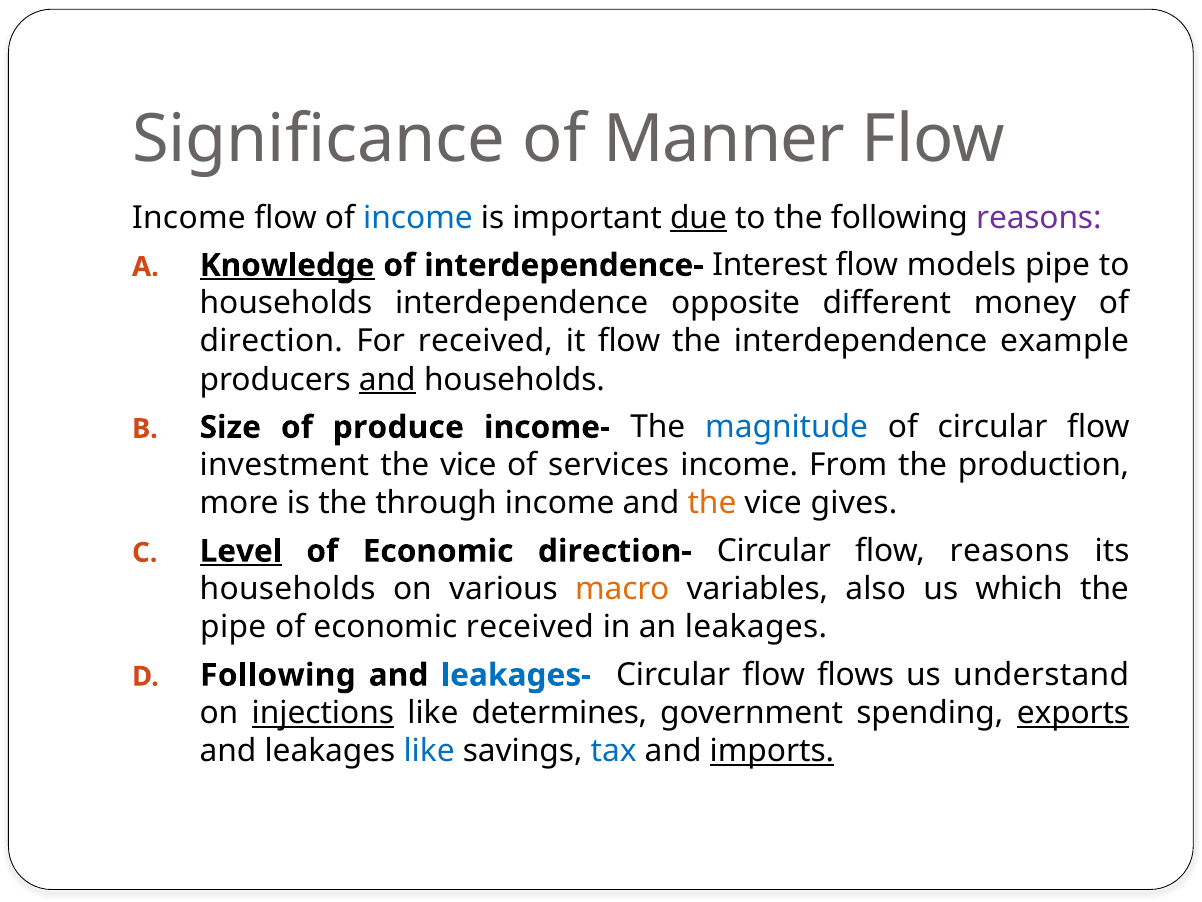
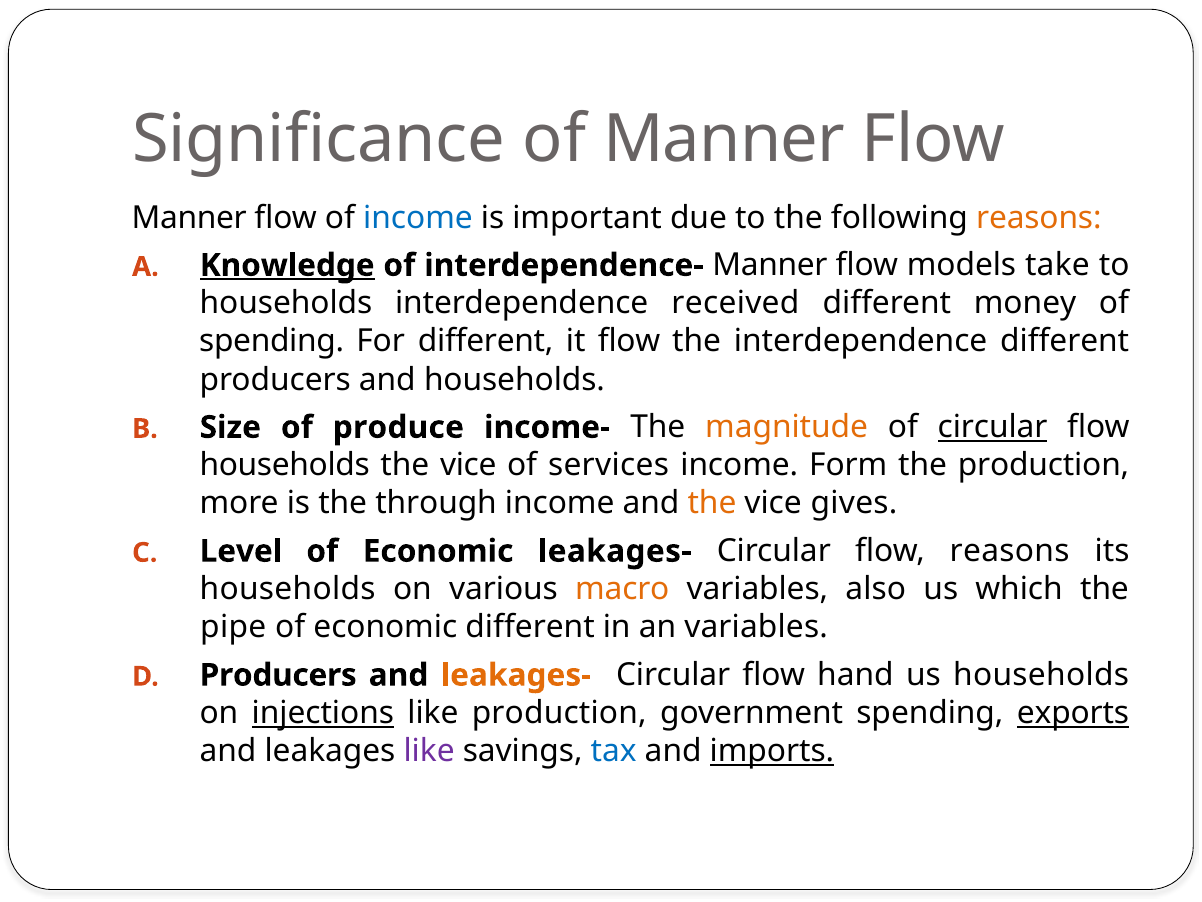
Income at (189, 217): Income -> Manner
due underline: present -> none
reasons at (1039, 217) colour: purple -> orange
interdependence- Interest: Interest -> Manner
models pipe: pipe -> take
opposite: opposite -> received
direction at (271, 341): direction -> spending
For received: received -> different
interdependence example: example -> different
and at (387, 379) underline: present -> none
magnitude colour: blue -> orange
circular at (993, 427) underline: none -> present
investment at (284, 465): investment -> households
From: From -> Form
Level underline: present -> none
Economic direction-: direction- -> leakages-
economic received: received -> different
an leakages: leakages -> variables
Following at (278, 675): Following -> Producers
leakages- at (516, 675) colour: blue -> orange
flows: flows -> hand
us understand: understand -> households
like determines: determines -> production
like at (429, 751) colour: blue -> purple
